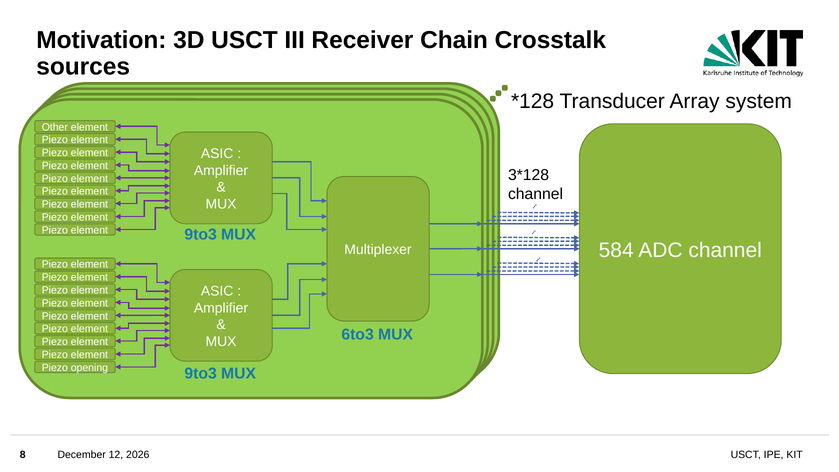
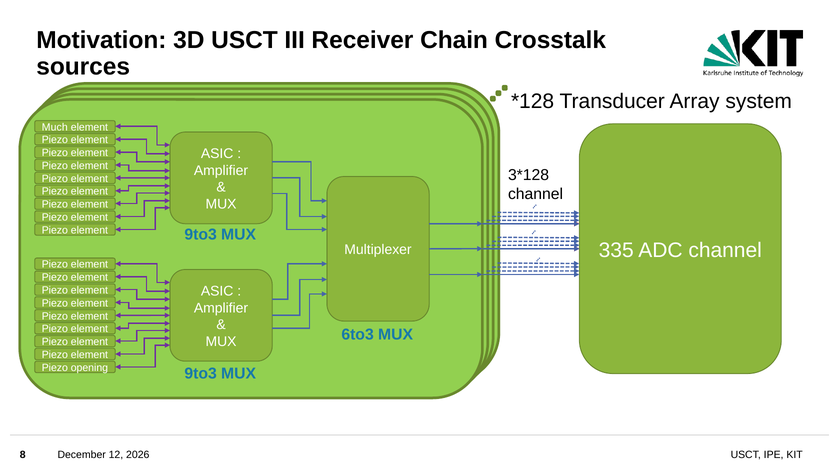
Other: Other -> Much
584: 584 -> 335
